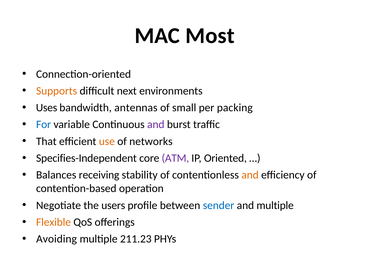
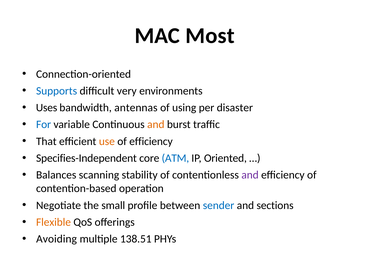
Supports colour: orange -> blue
next: next -> very
small: small -> using
packing: packing -> disaster
and at (156, 125) colour: purple -> orange
of networks: networks -> efficiency
ATM colour: purple -> blue
receiving: receiving -> scanning
and at (250, 175) colour: orange -> purple
users: users -> small
and multiple: multiple -> sections
211.23: 211.23 -> 138.51
